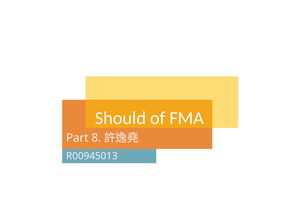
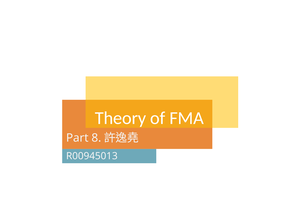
Should: Should -> Theory
